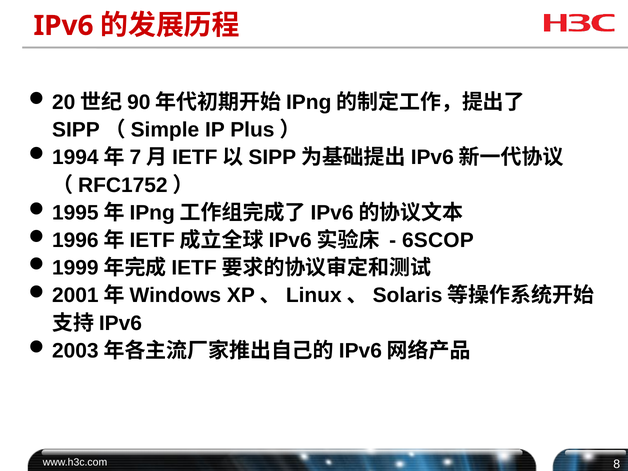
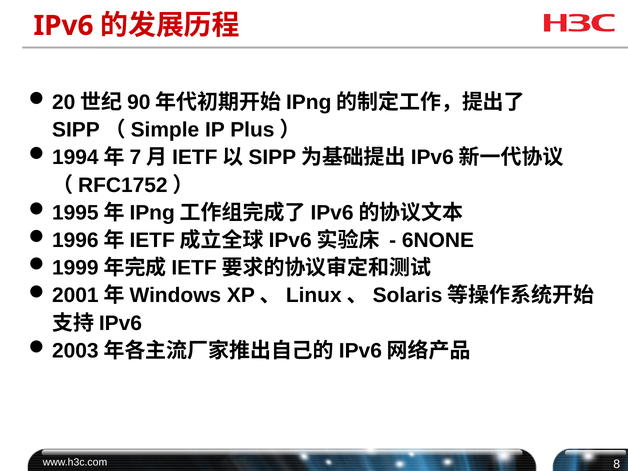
6SCOP: 6SCOP -> 6NONE
